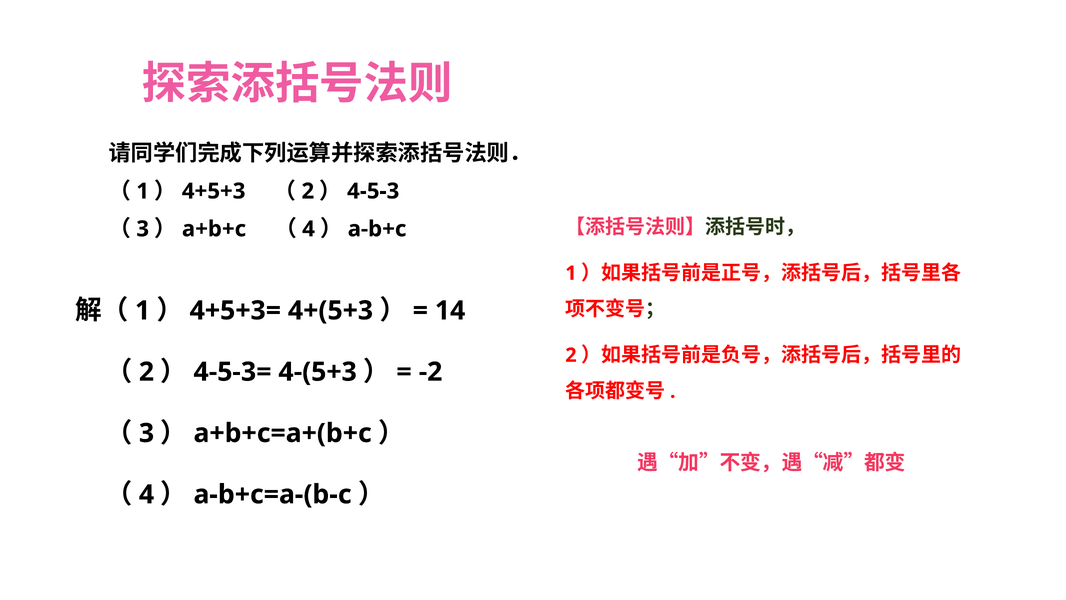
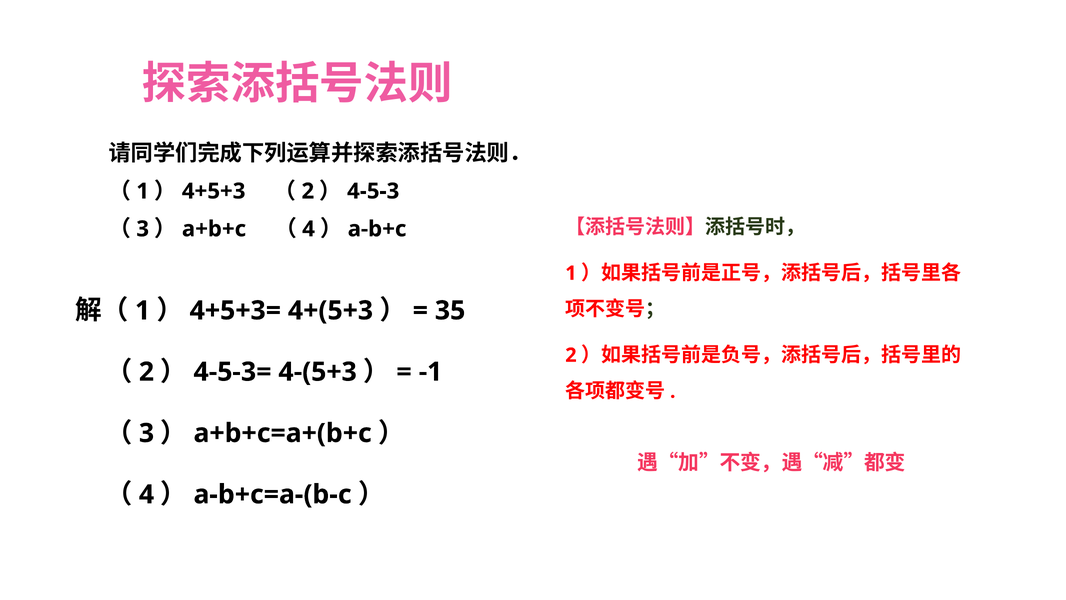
14: 14 -> 35
-2: -2 -> -1
